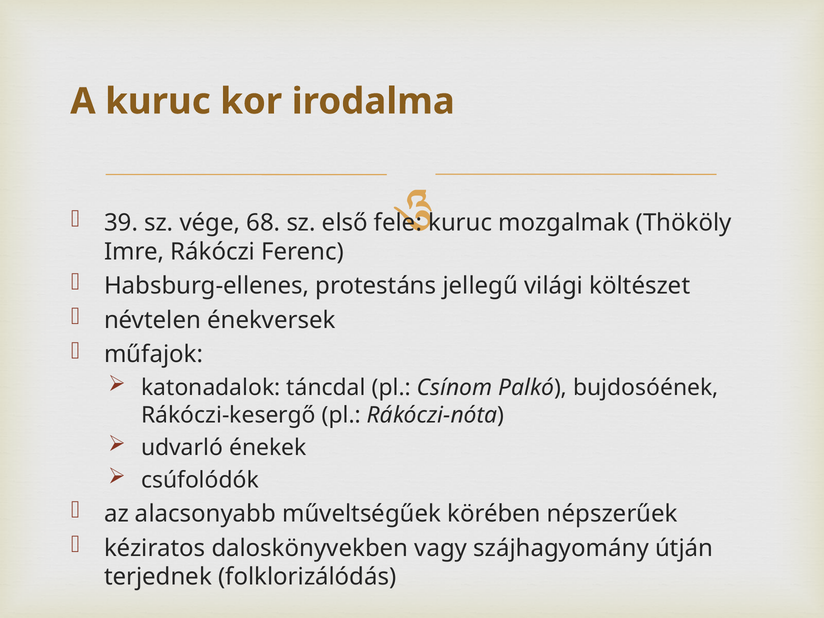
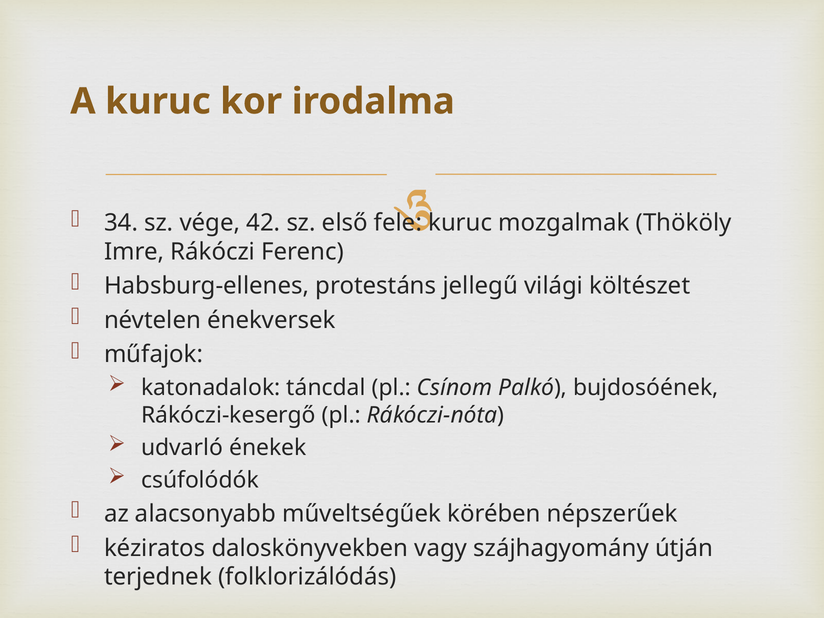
39: 39 -> 34
68: 68 -> 42
